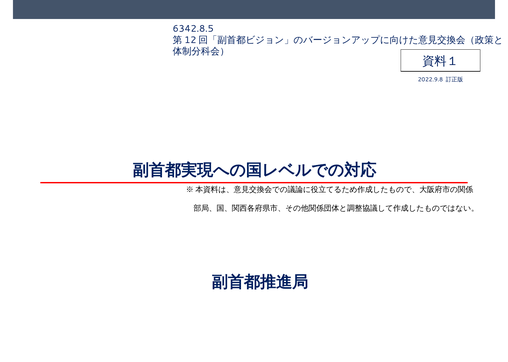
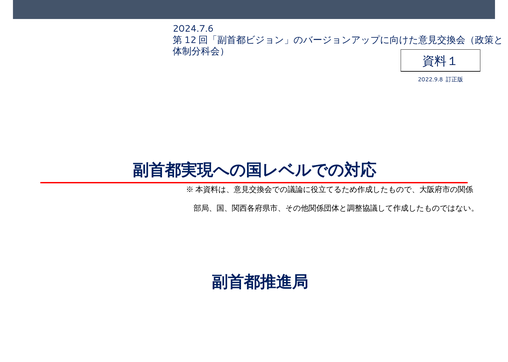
6342.8.5: 6342.8.5 -> 2024.7.6
